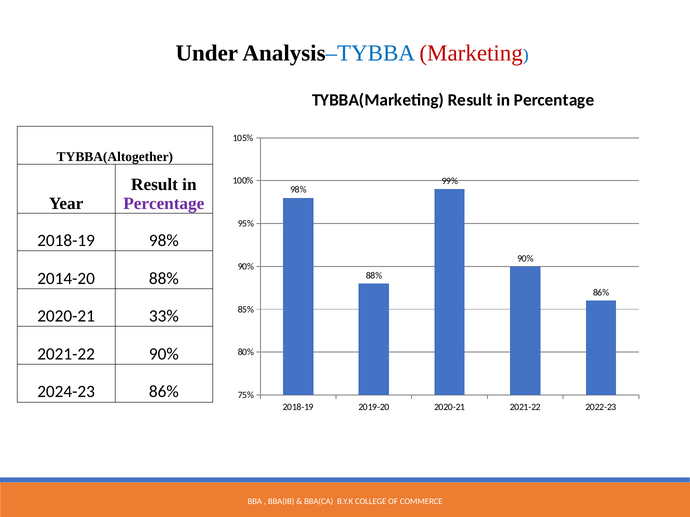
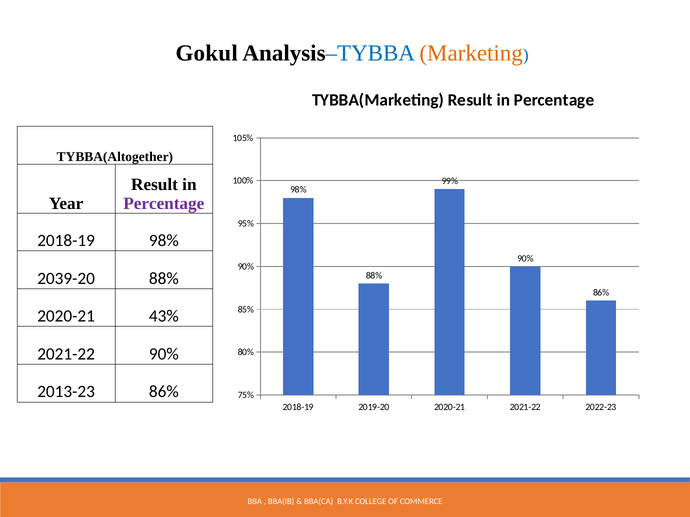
Under: Under -> Gokul
Marketing colour: red -> orange
2014-20: 2014-20 -> 2039-20
33%: 33% -> 43%
2024-23: 2024-23 -> 2013-23
